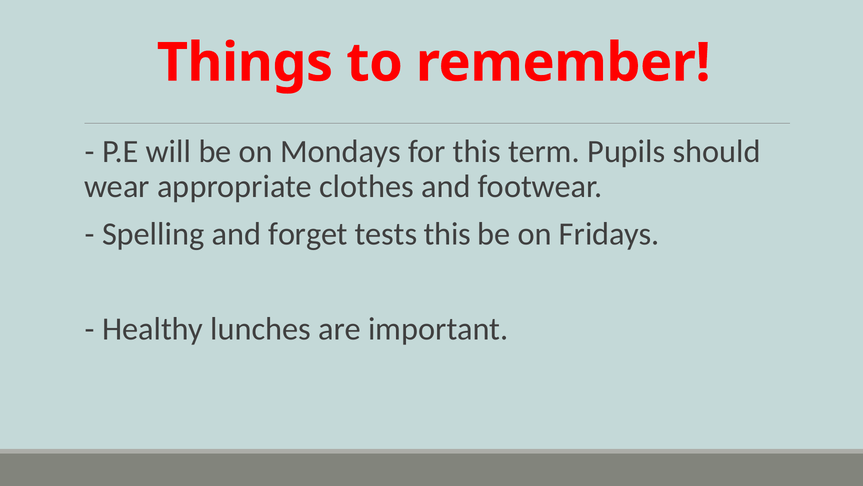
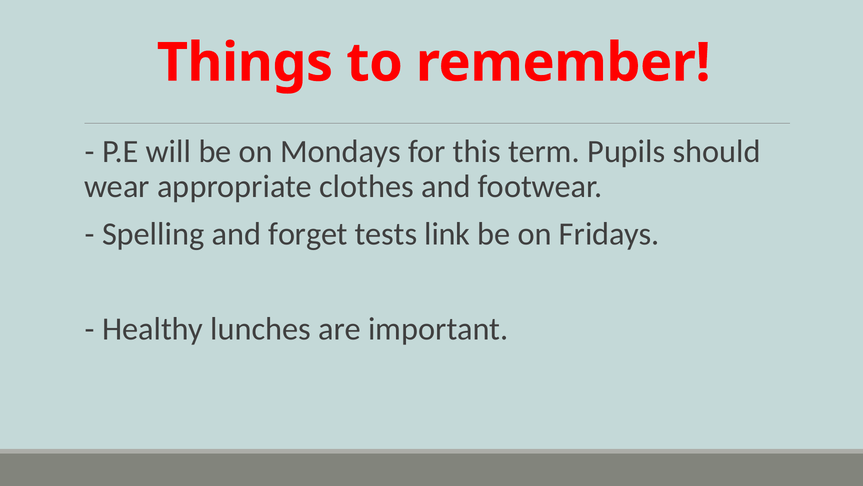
tests this: this -> link
